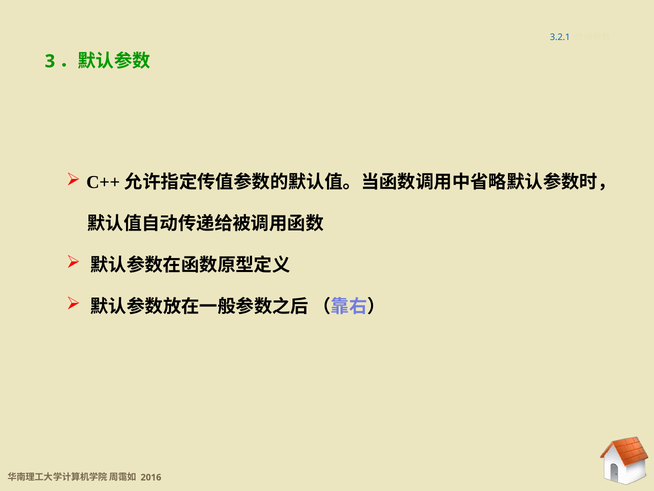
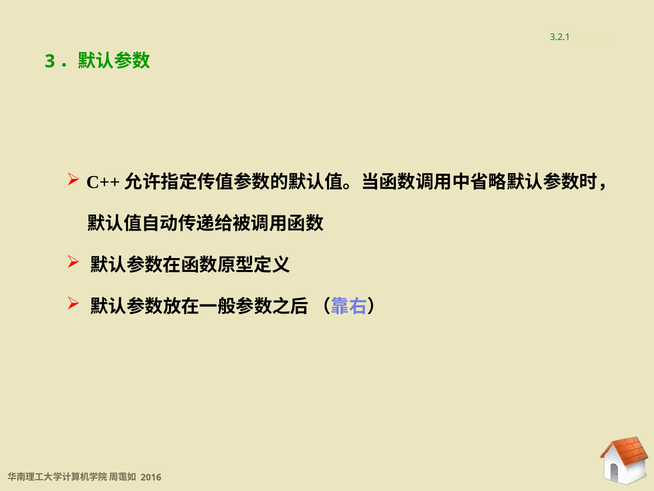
3.2.1 colour: blue -> green
